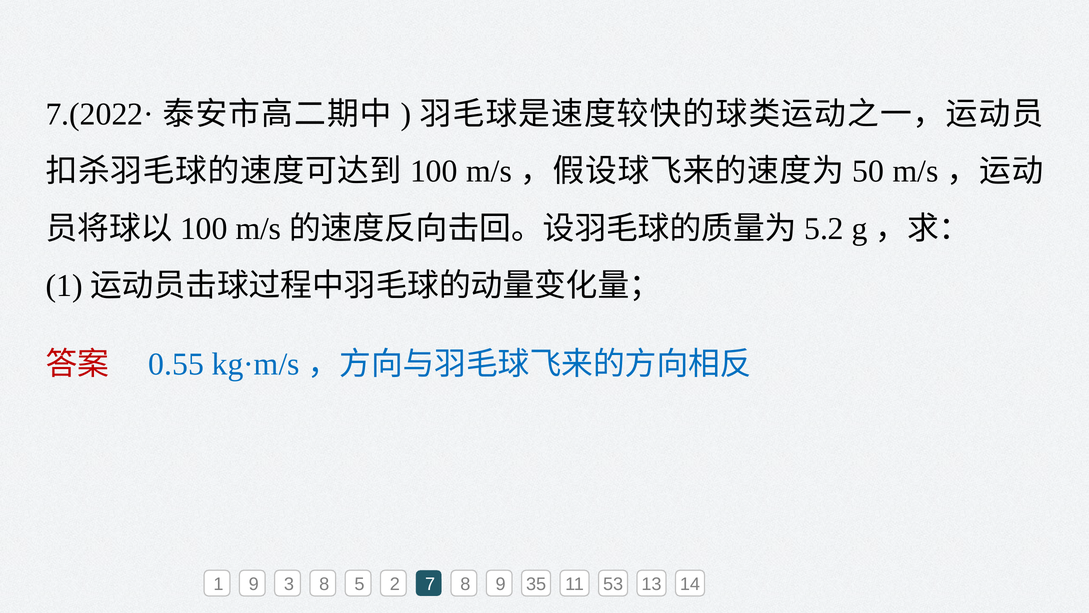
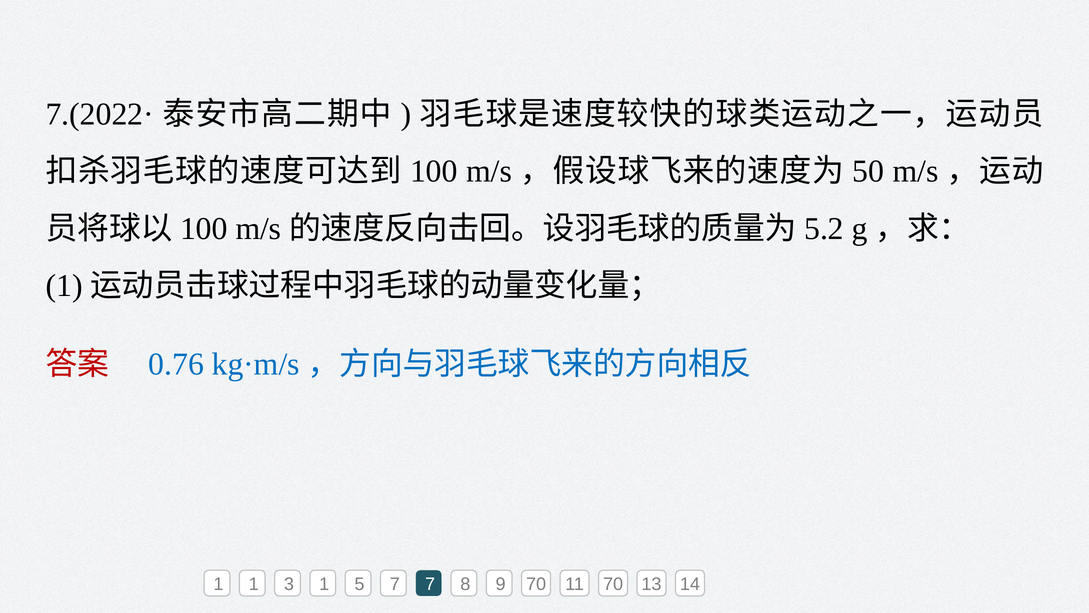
0.55: 0.55 -> 0.76
1 9: 9 -> 1
3 8: 8 -> 1
5 2: 2 -> 7
9 35: 35 -> 70
11 53: 53 -> 70
